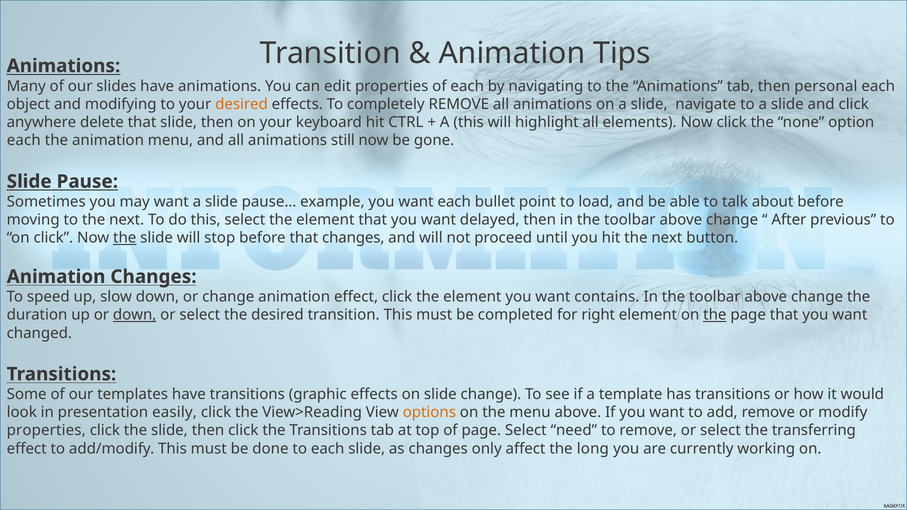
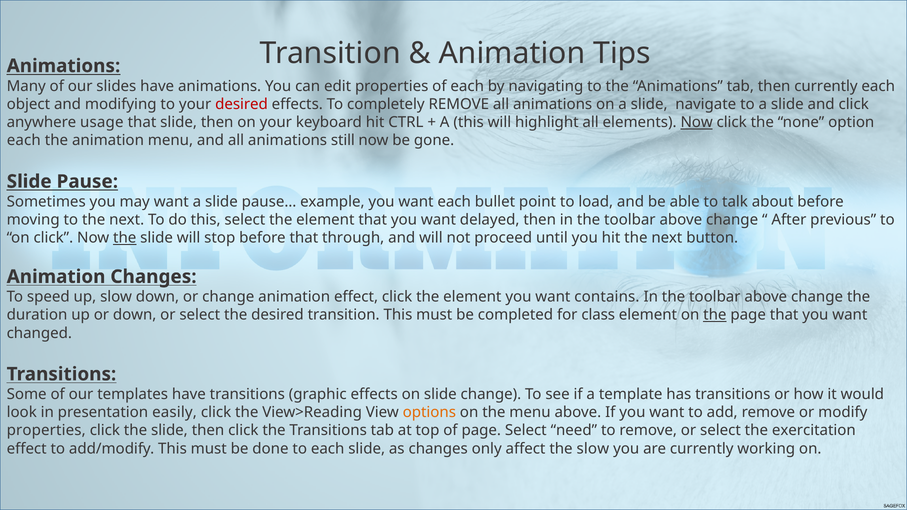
then personal: personal -> currently
desired at (241, 104) colour: orange -> red
delete: delete -> usage
Now at (697, 122) underline: none -> present
that changes: changes -> through
down at (135, 315) underline: present -> none
right: right -> class
transferring: transferring -> exercitation
the long: long -> slow
